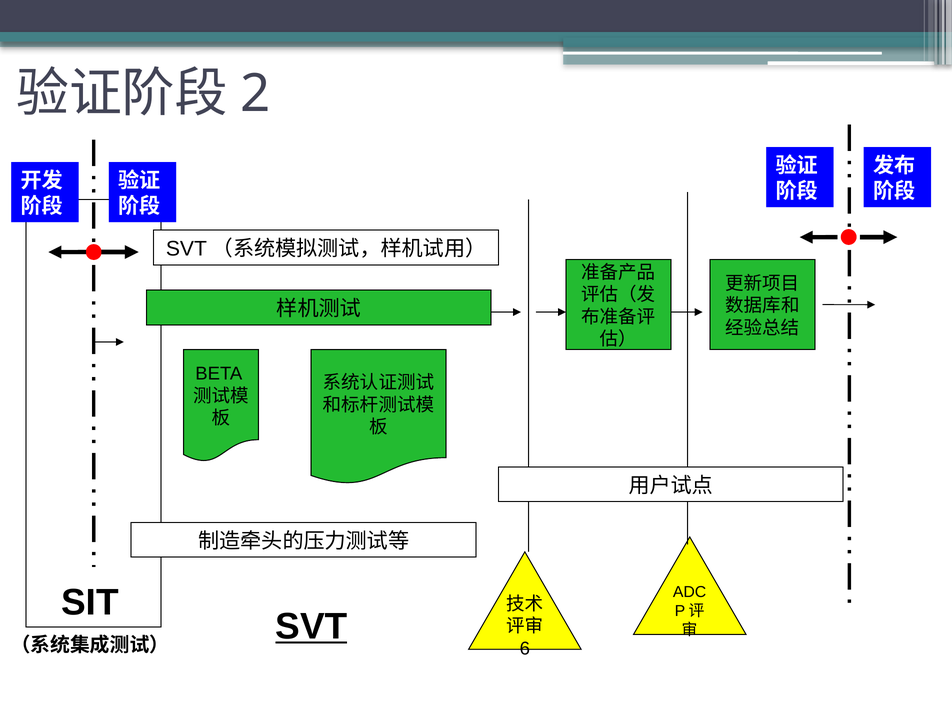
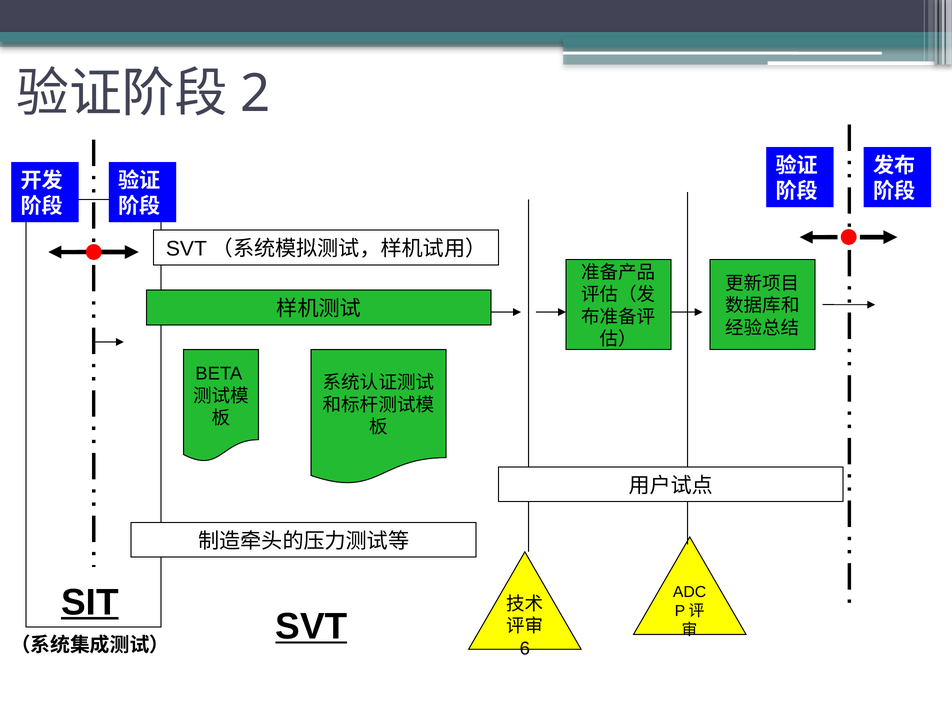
SIT underline: none -> present
